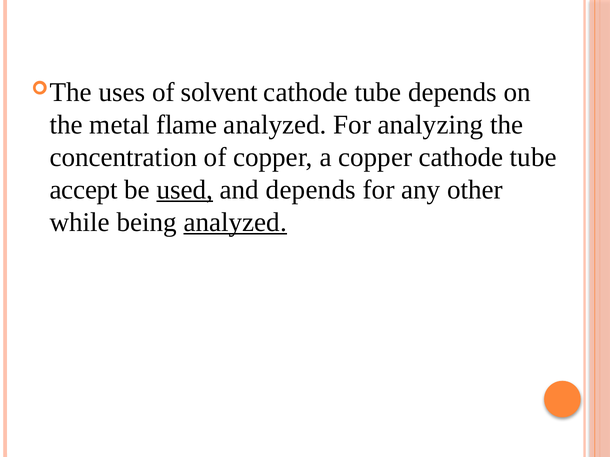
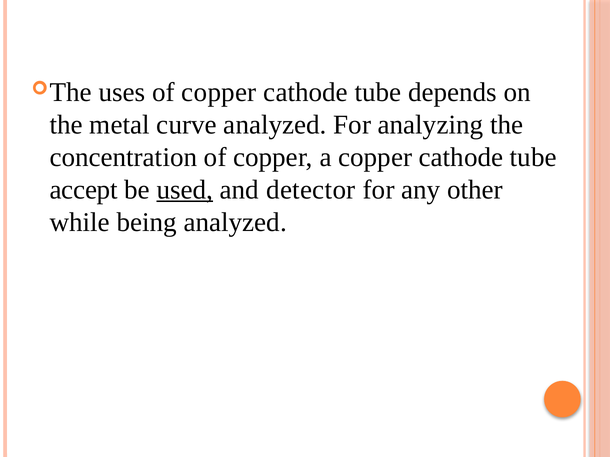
solvent at (219, 92): solvent -> copper
flame: flame -> curve
and depends: depends -> detector
analyzed at (235, 222) underline: present -> none
